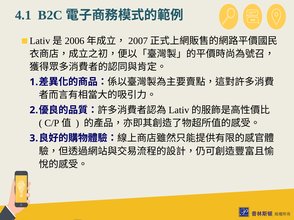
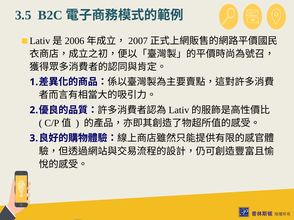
4.1: 4.1 -> 3.5
